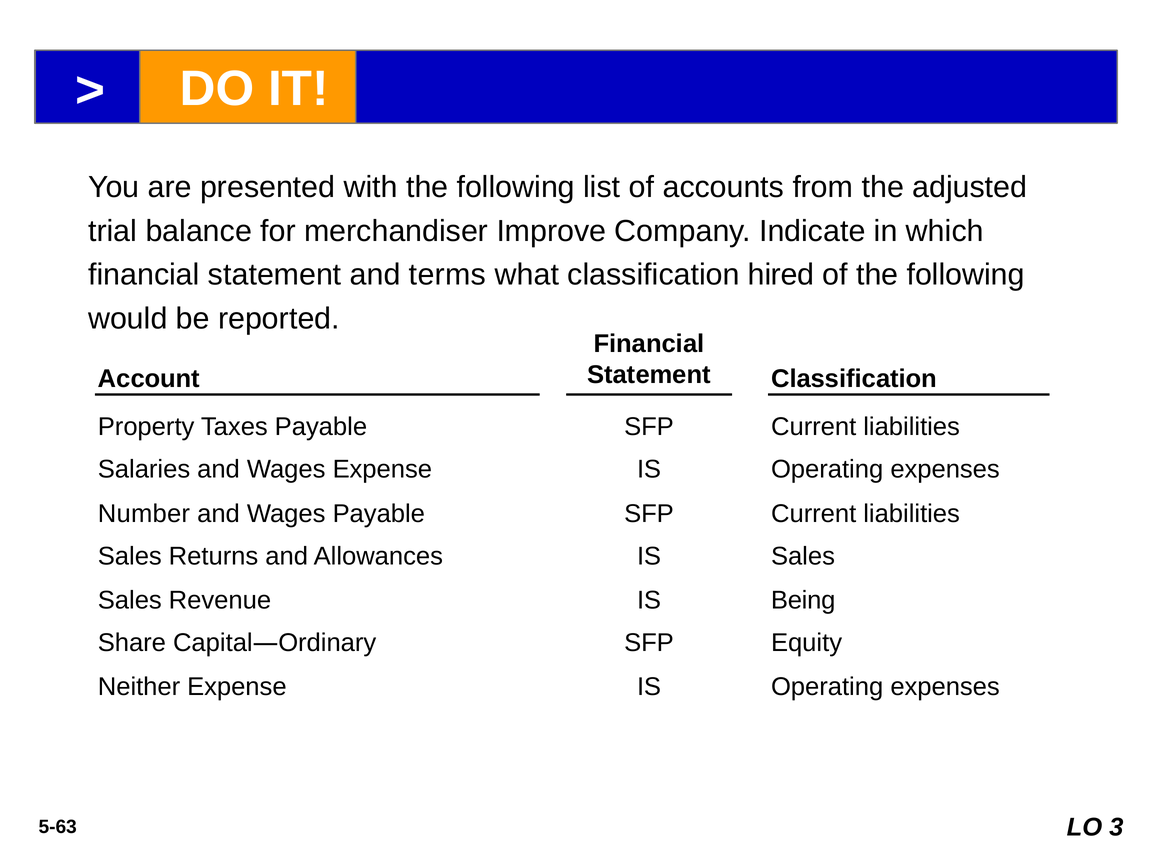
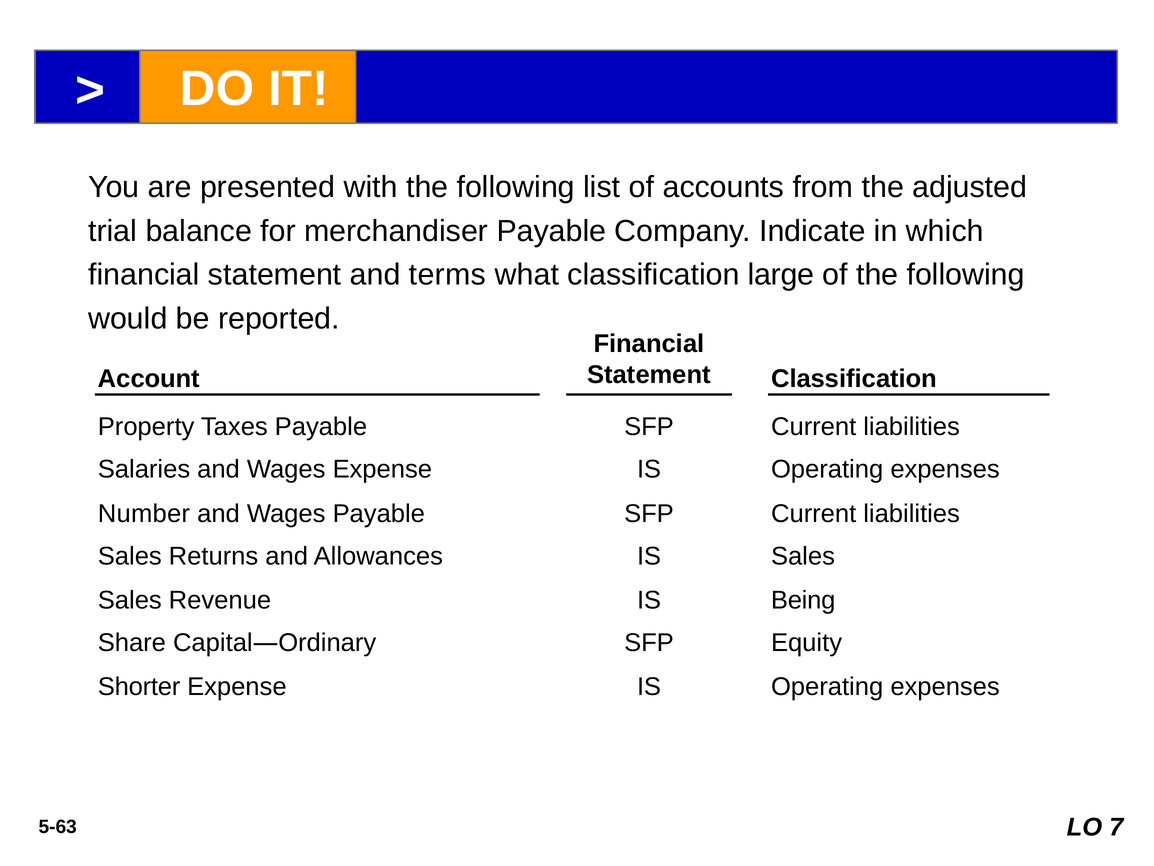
merchandiser Improve: Improve -> Payable
hired: hired -> large
Neither: Neither -> Shorter
3: 3 -> 7
